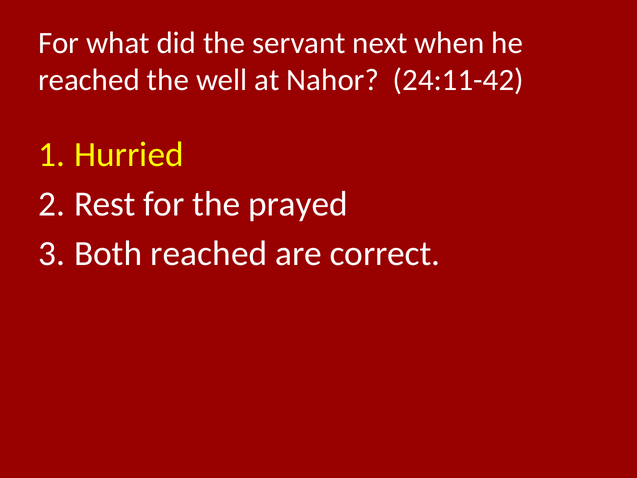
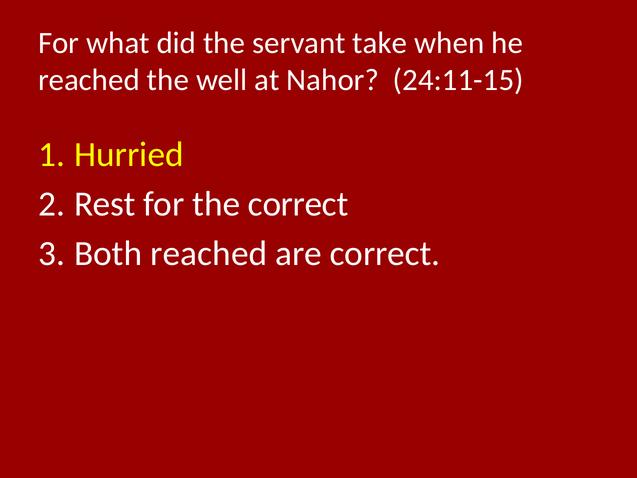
next: next -> take
24:11-42: 24:11-42 -> 24:11-15
the prayed: prayed -> correct
